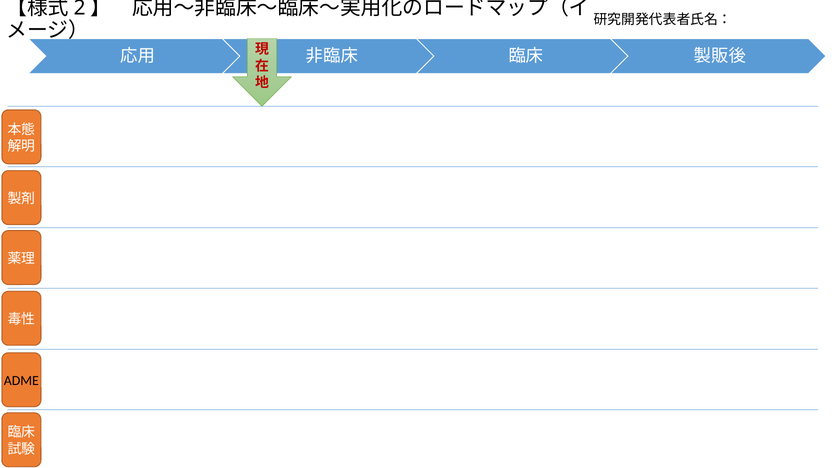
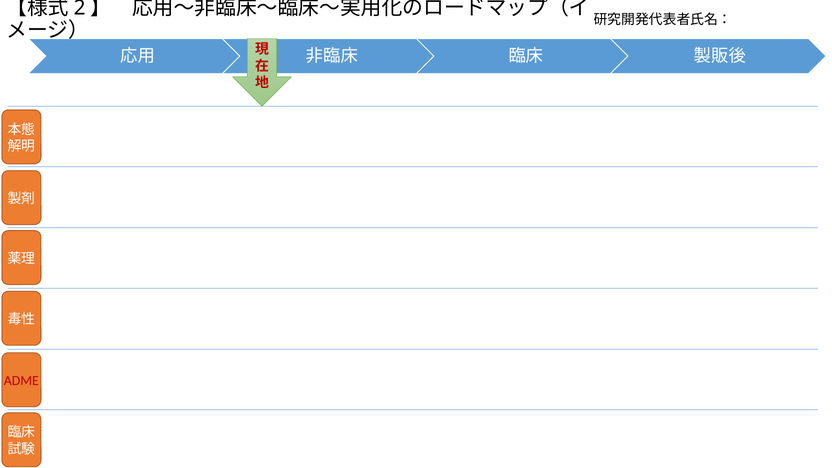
ADME colour: black -> red
